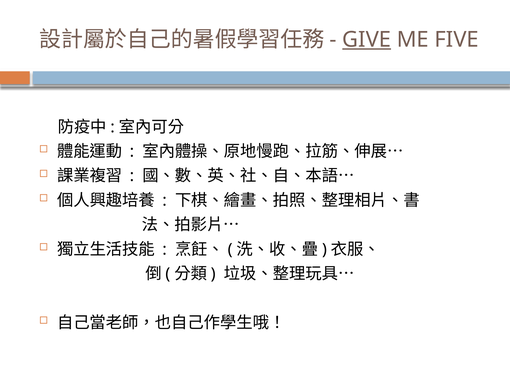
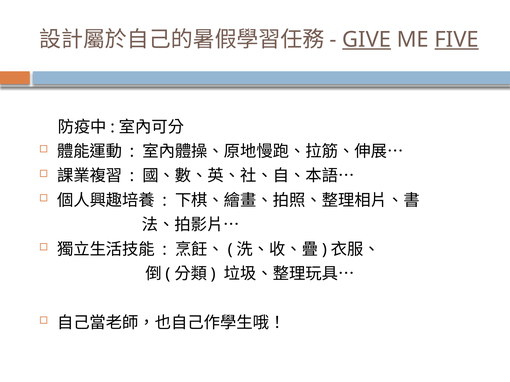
FIVE underline: none -> present
